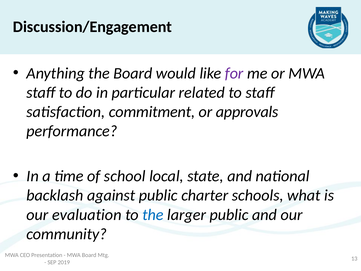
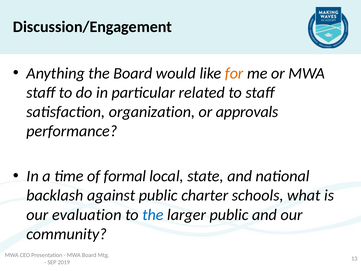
for colour: purple -> orange
commitment: commitment -> organization
school: school -> formal
